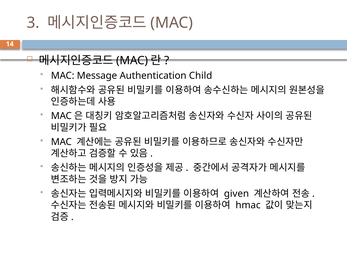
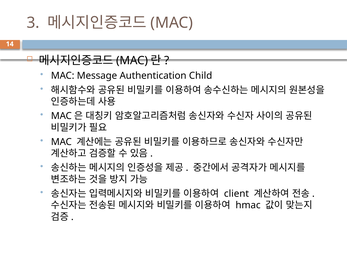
given: given -> client
